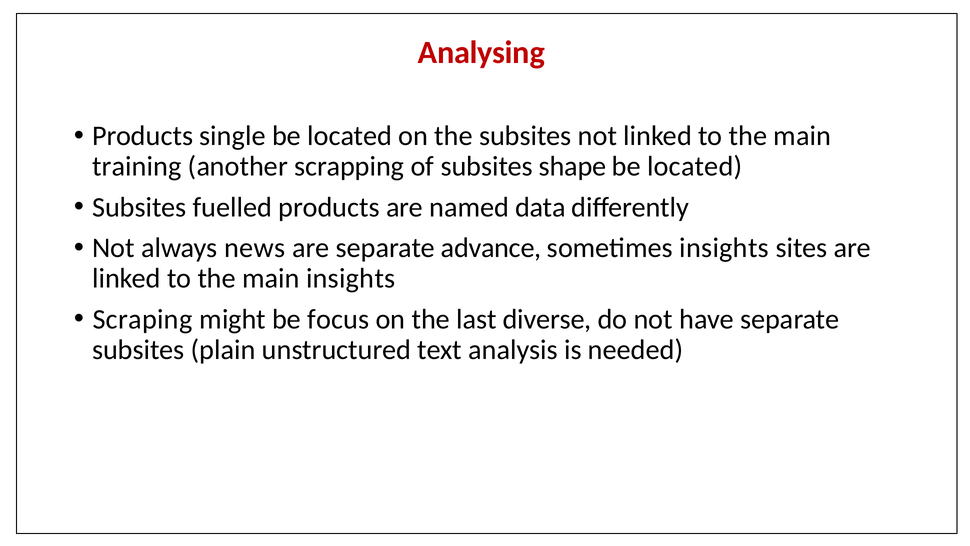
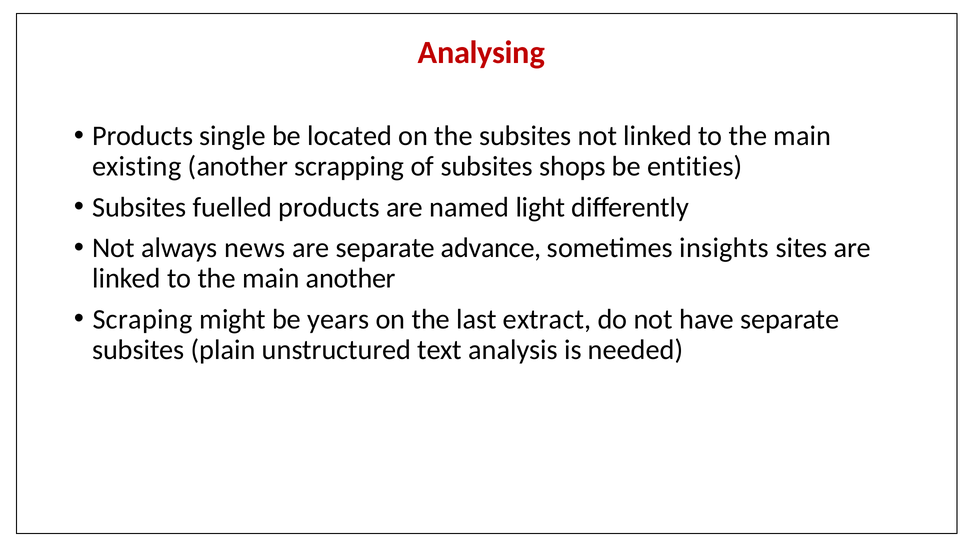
training: training -> existing
shape: shape -> shops
located at (695, 166): located -> entities
data: data -> light
main insights: insights -> another
focus: focus -> years
diverse: diverse -> extract
